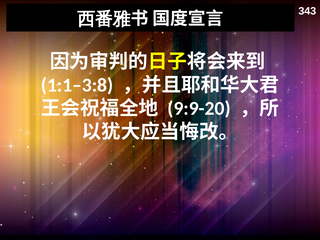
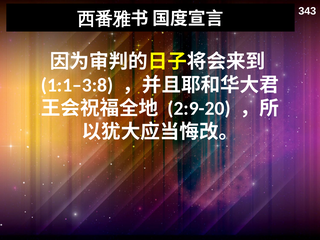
9:9-20: 9:9-20 -> 2:9-20
